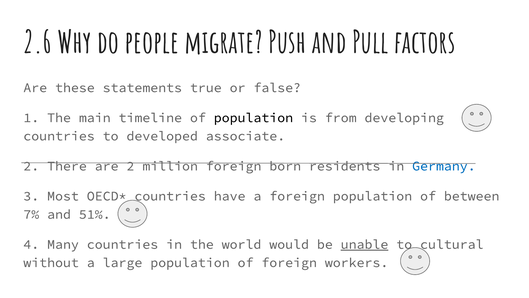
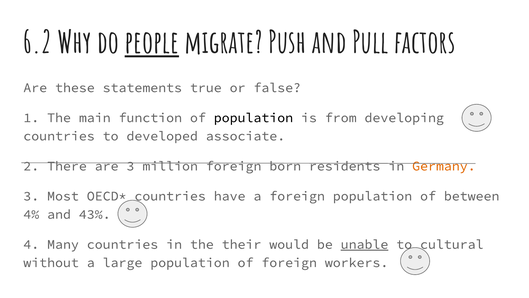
2.6: 2.6 -> 6.2
people underline: none -> present
timeline: timeline -> function
are 2: 2 -> 3
Germany colour: blue -> orange
7%: 7% -> 4%
51%: 51% -> 43%
world: world -> their
